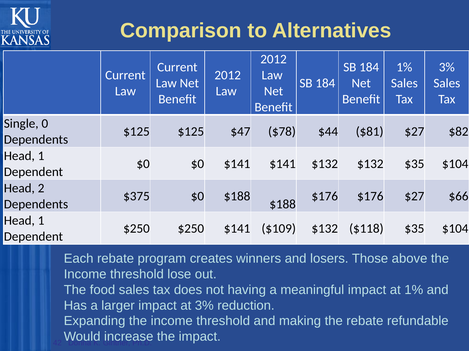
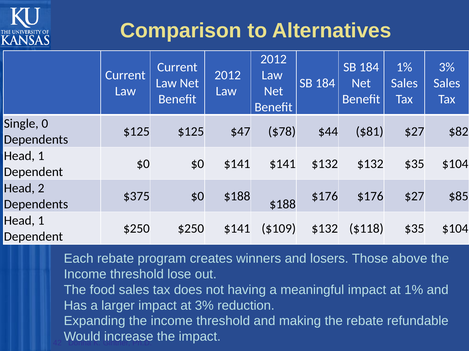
$66: $66 -> $85
